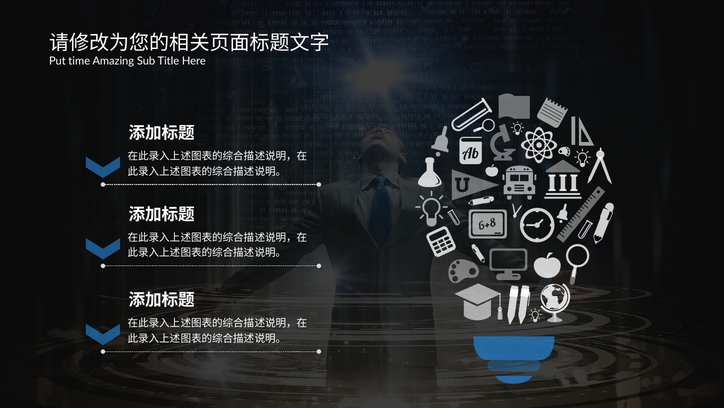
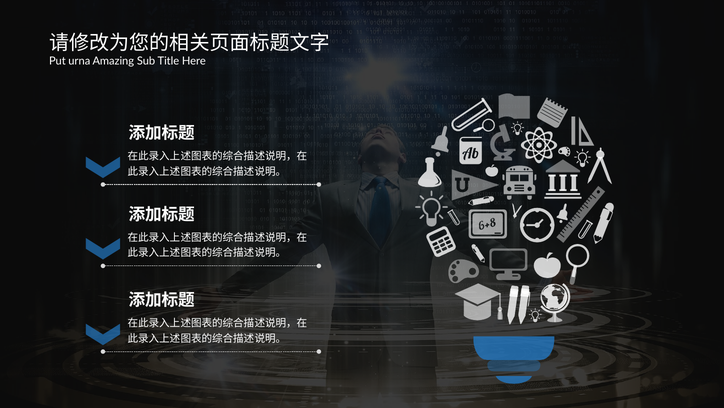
time: time -> urna
